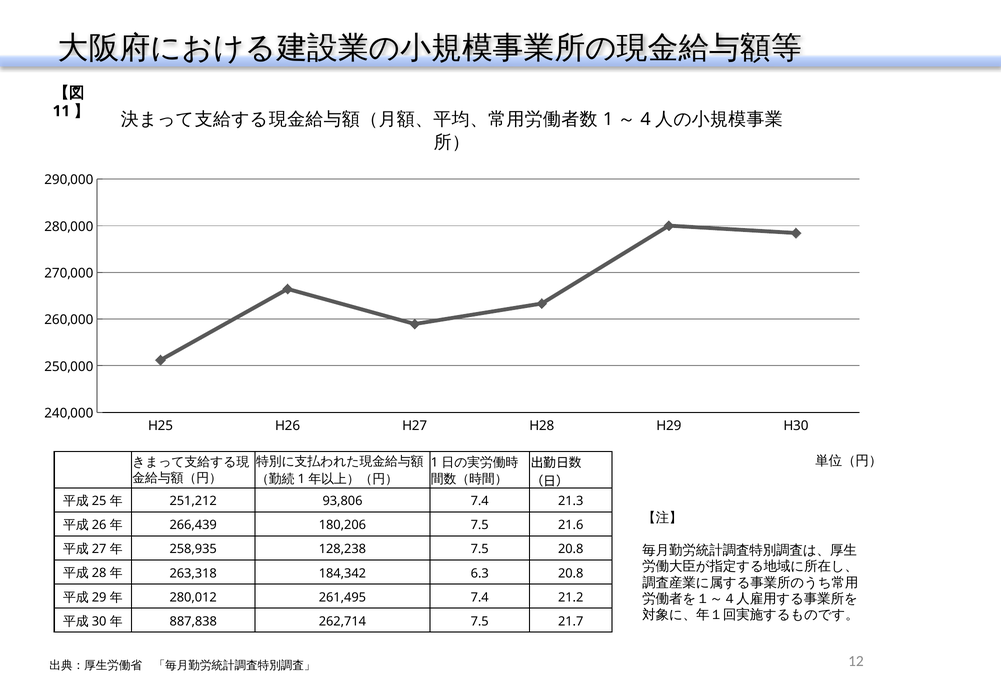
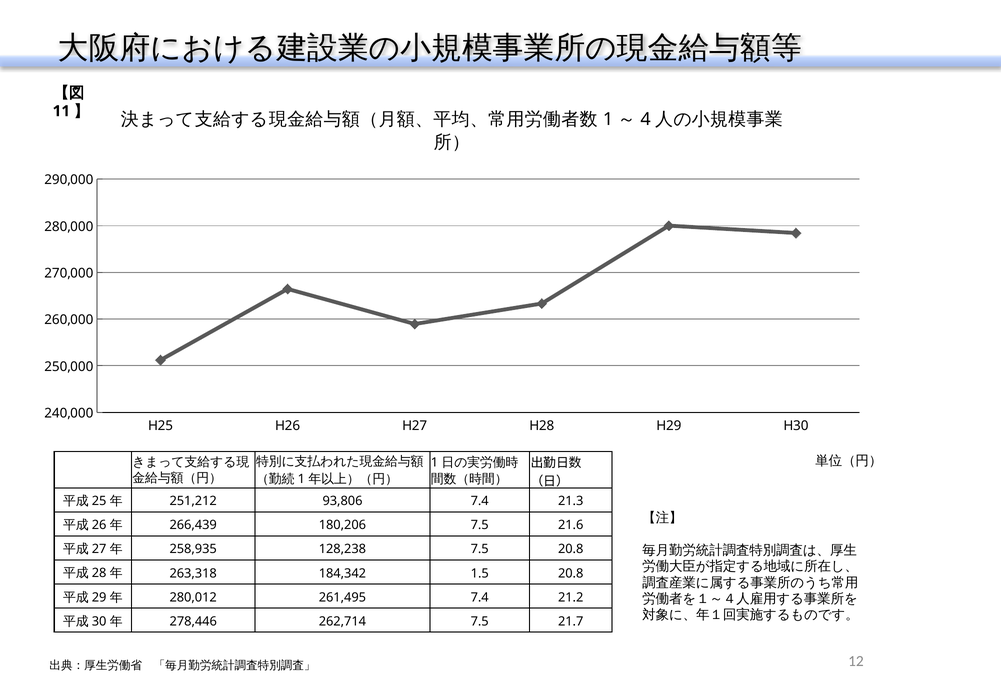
6.3: 6.3 -> 1.5
887,838: 887,838 -> 278,446
